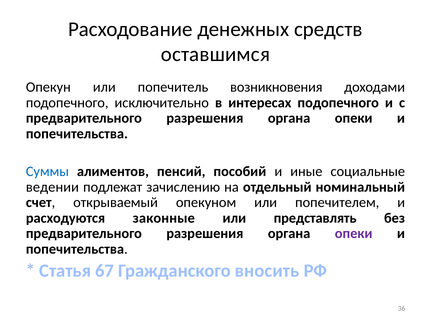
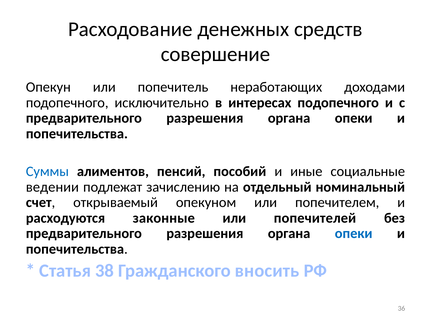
оставшимся: оставшимся -> совершение
возникновения: возникновения -> неработающих
представлять: представлять -> попечителей
опеки at (354, 234) colour: purple -> blue
67: 67 -> 38
